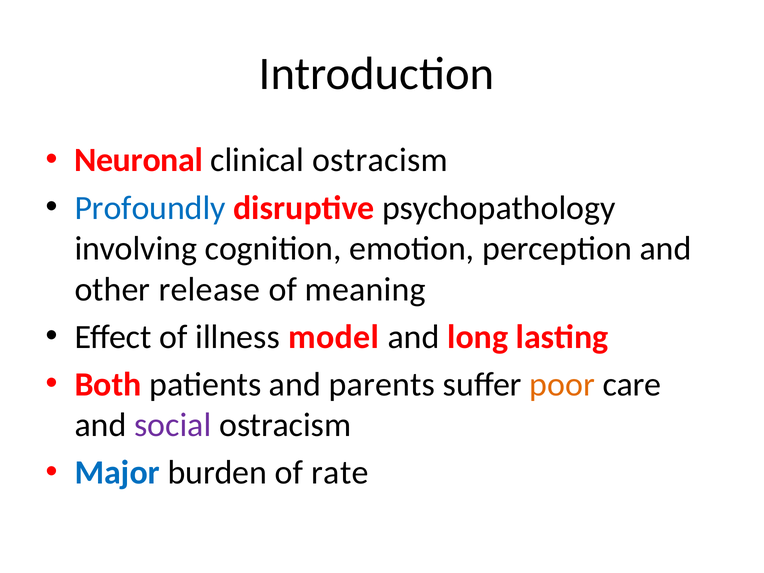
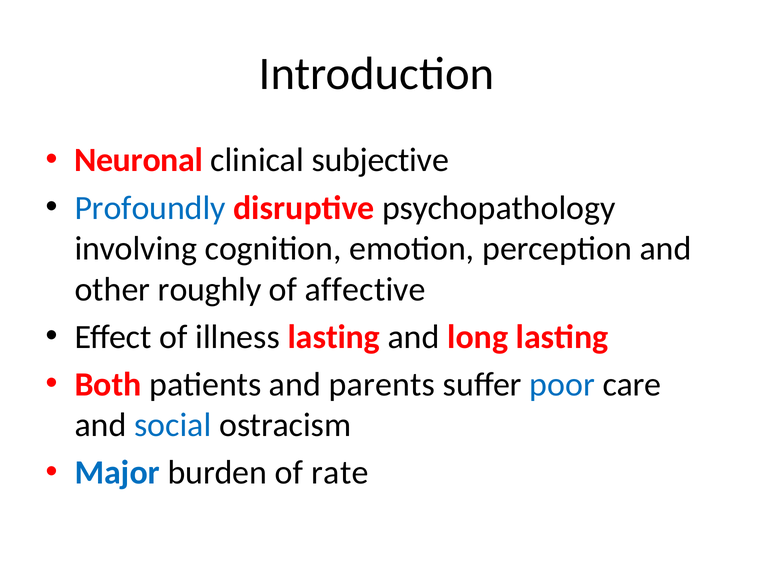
clinical ostracism: ostracism -> subjective
release: release -> roughly
meaning: meaning -> affective
illness model: model -> lasting
poor colour: orange -> blue
social colour: purple -> blue
